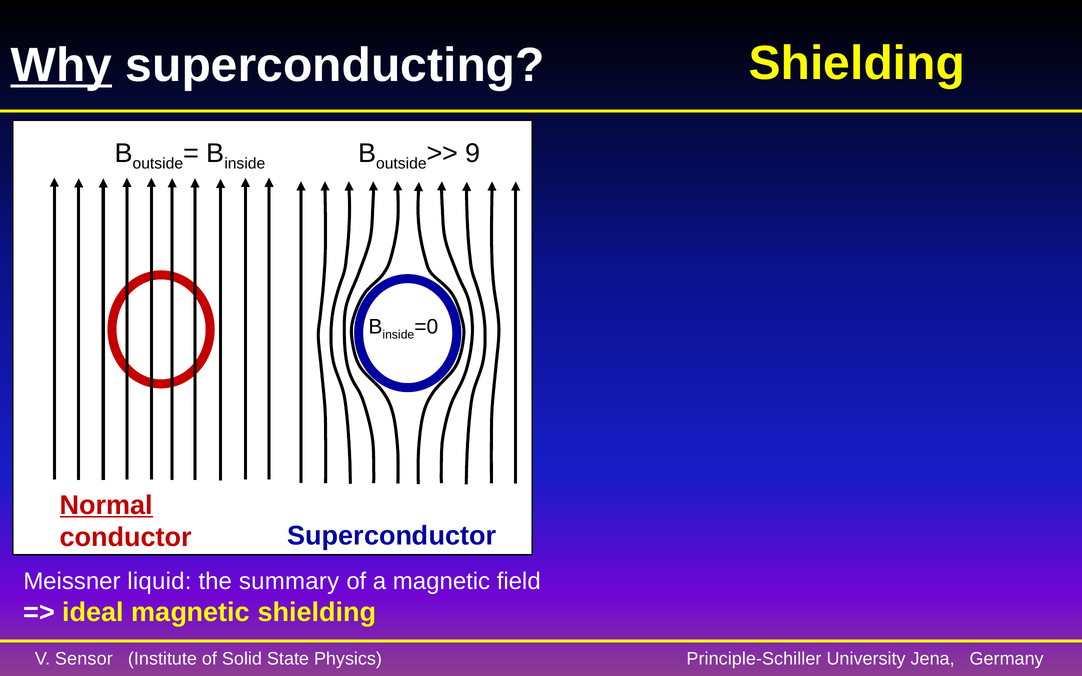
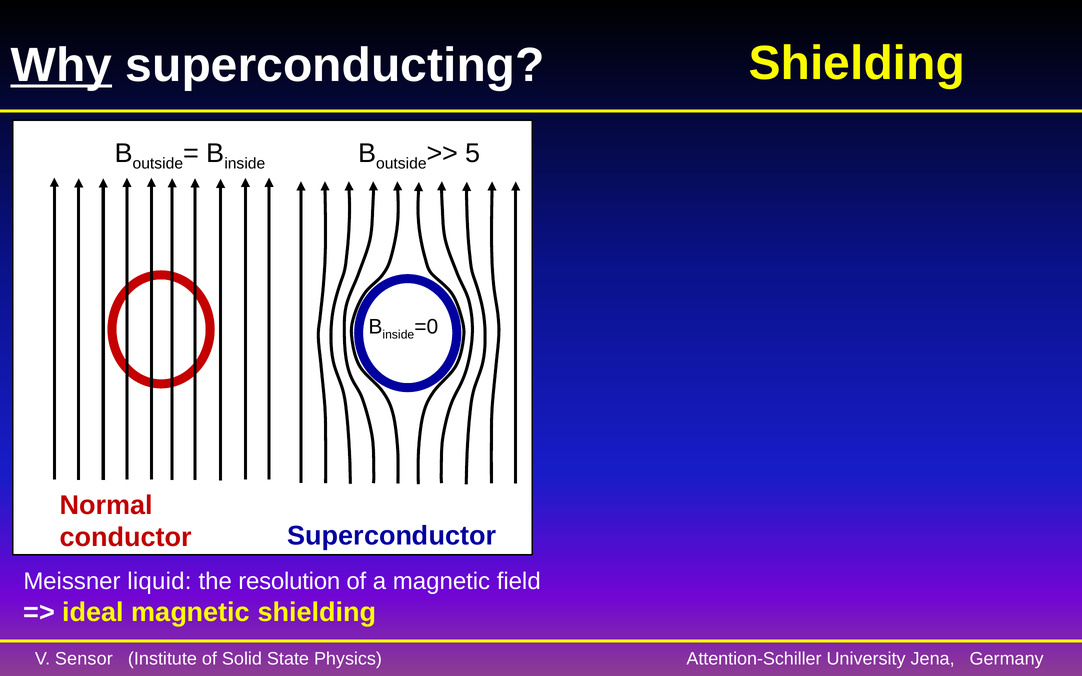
9: 9 -> 5
Normal underline: present -> none
summary: summary -> resolution
Principle-Schiller: Principle-Schiller -> Attention-Schiller
